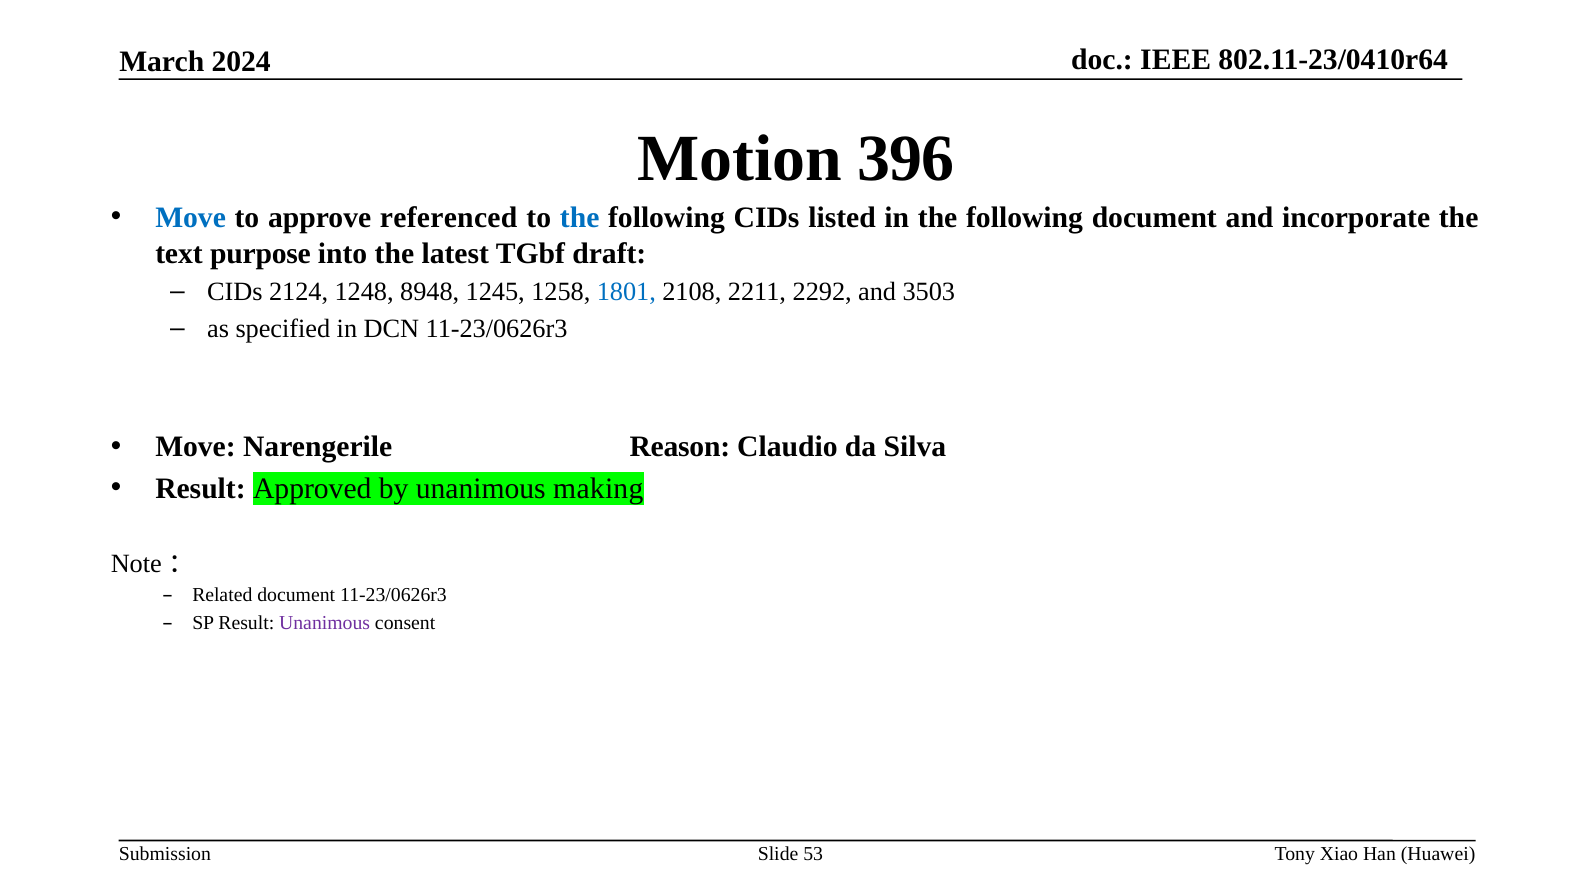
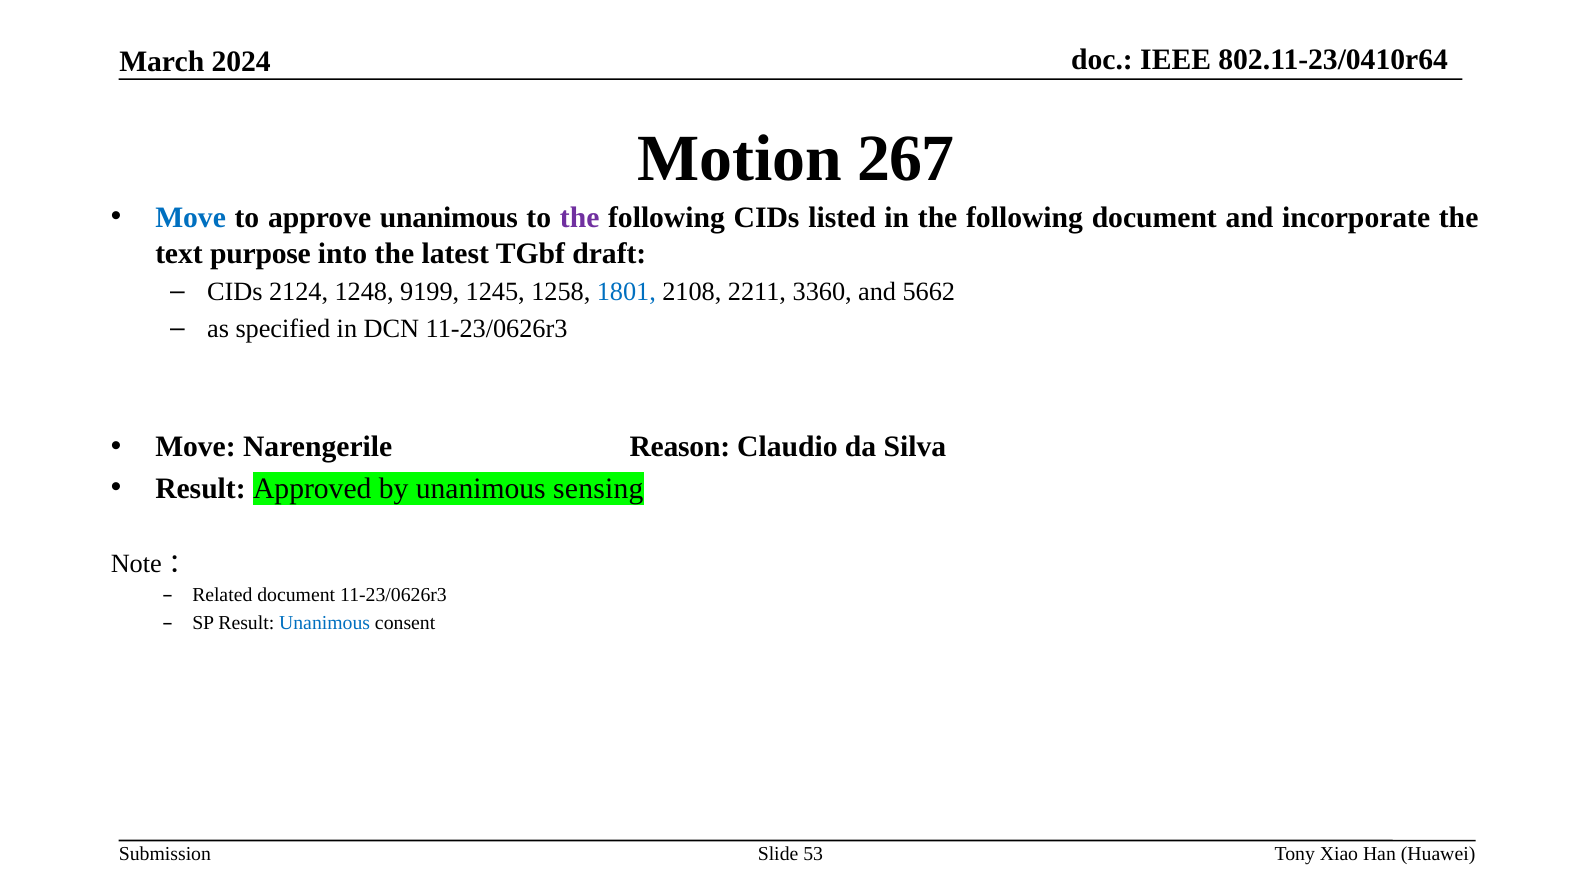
396: 396 -> 267
approve referenced: referenced -> unanimous
the at (580, 218) colour: blue -> purple
8948: 8948 -> 9199
2292: 2292 -> 3360
3503: 3503 -> 5662
making: making -> sensing
Unanimous at (325, 623) colour: purple -> blue
